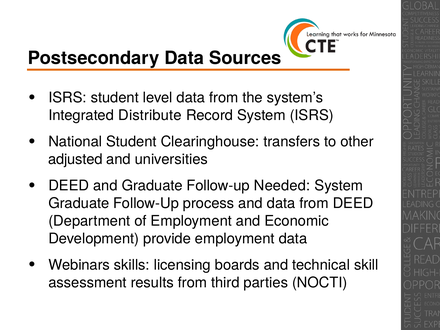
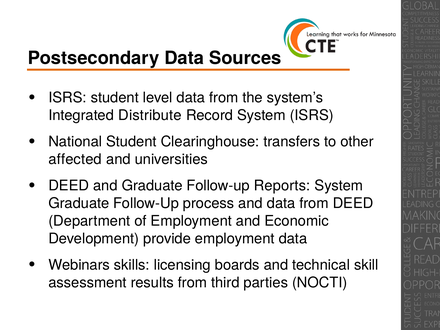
adjusted: adjusted -> affected
Needed: Needed -> Reports
